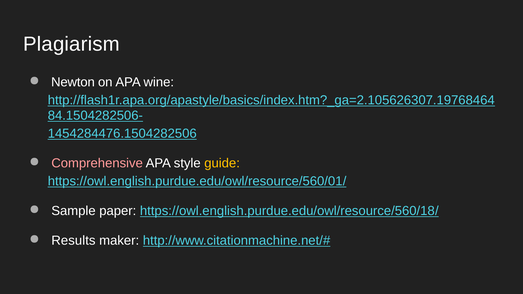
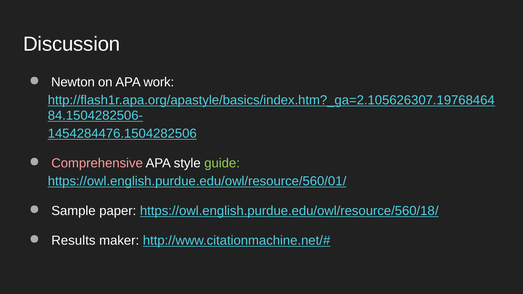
Plagiarism: Plagiarism -> Discussion
wine: wine -> work
guide colour: yellow -> light green
